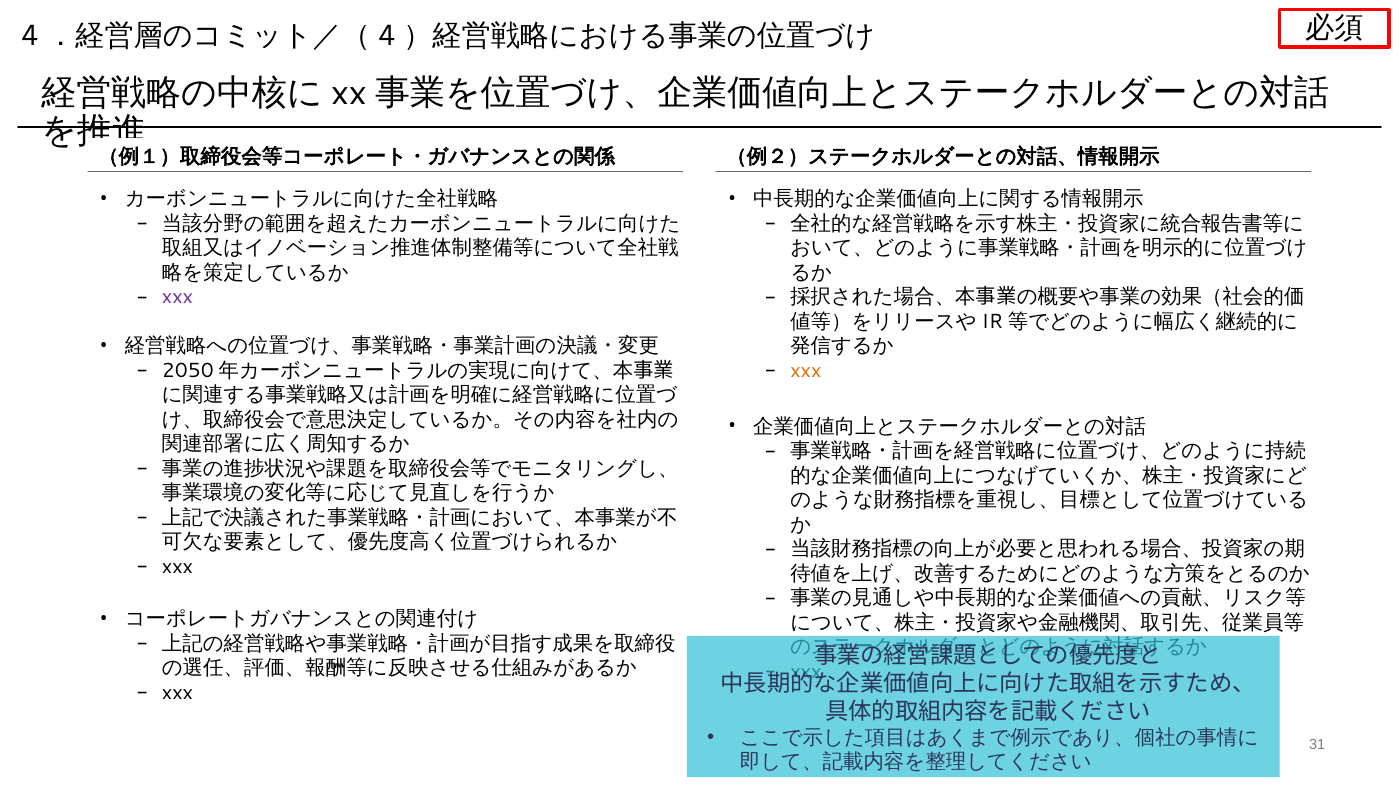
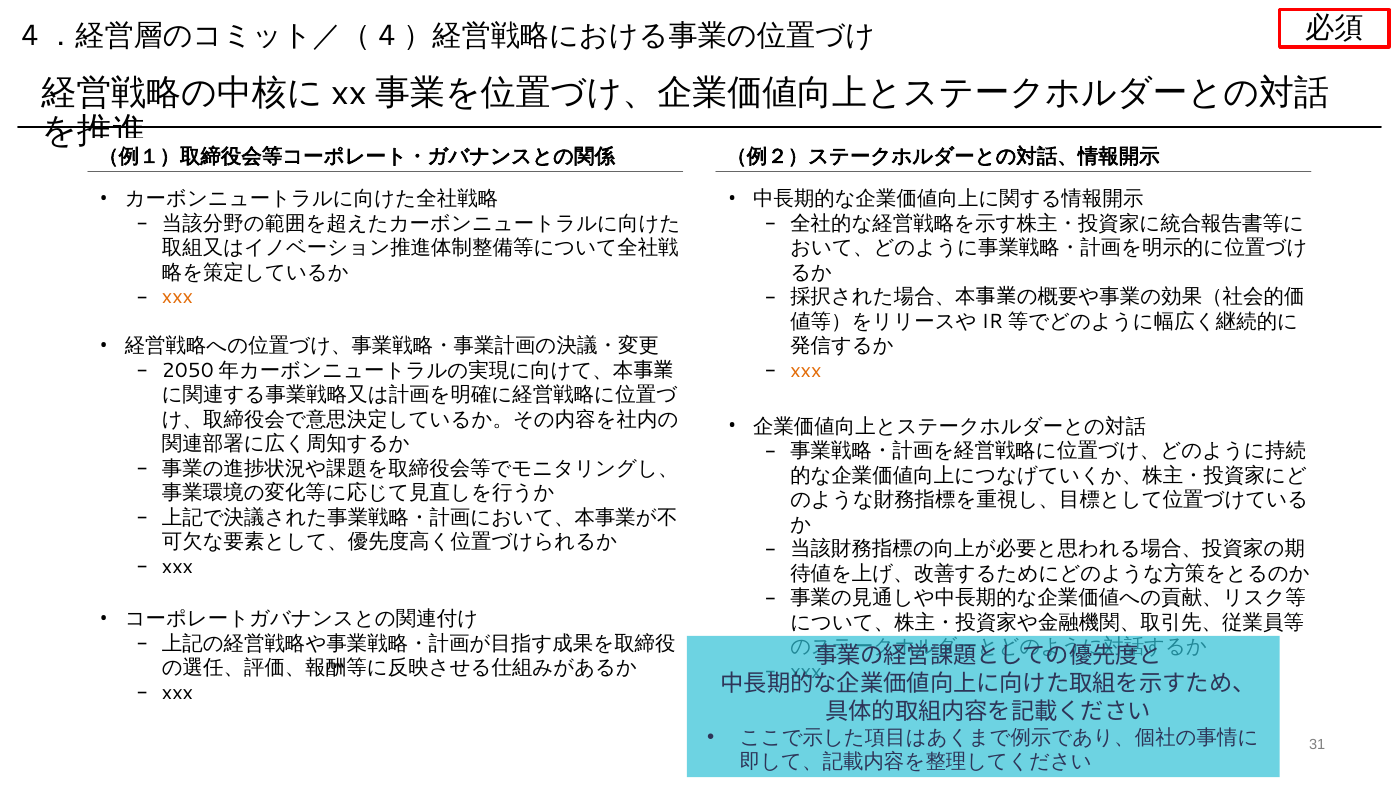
xxx at (178, 297) colour: purple -> orange
